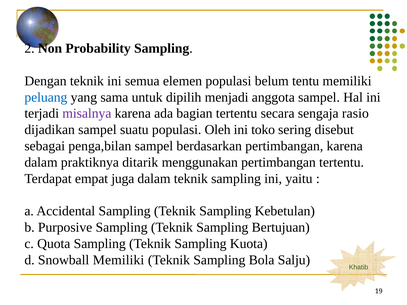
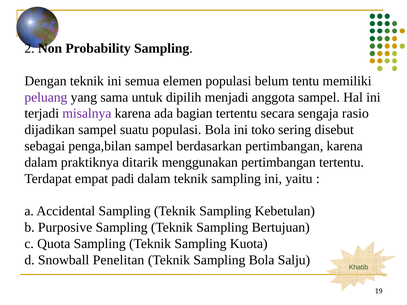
peluang colour: blue -> purple
populasi Oleh: Oleh -> Bola
juga: juga -> padi
Snowball Memiliki: Memiliki -> Penelitan
